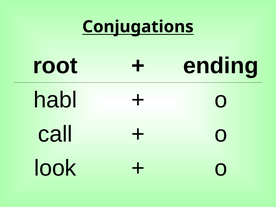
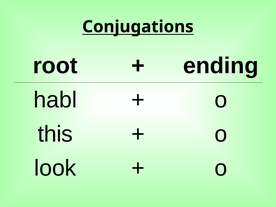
call: call -> this
